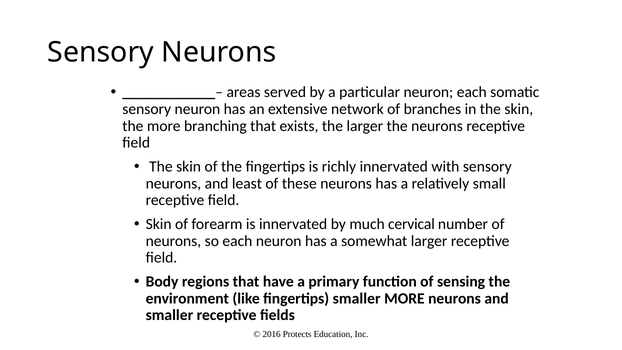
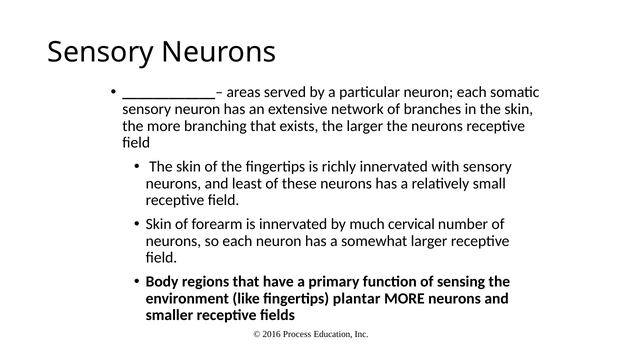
fingertips smaller: smaller -> plantar
Protects: Protects -> Process
